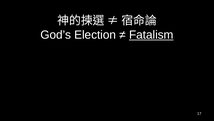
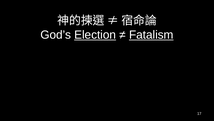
Election underline: none -> present
